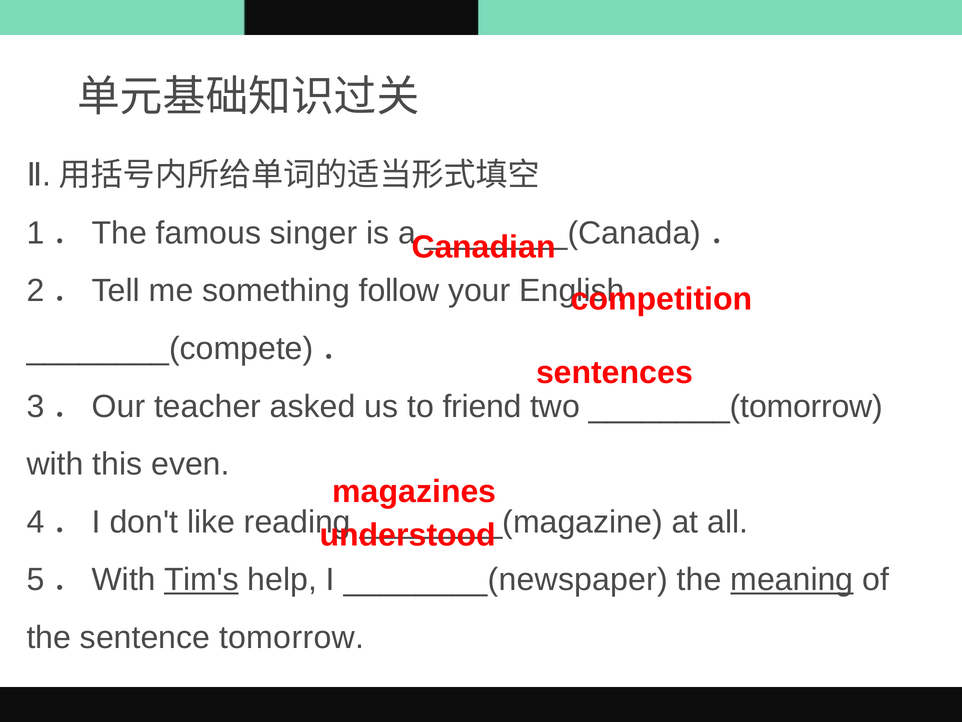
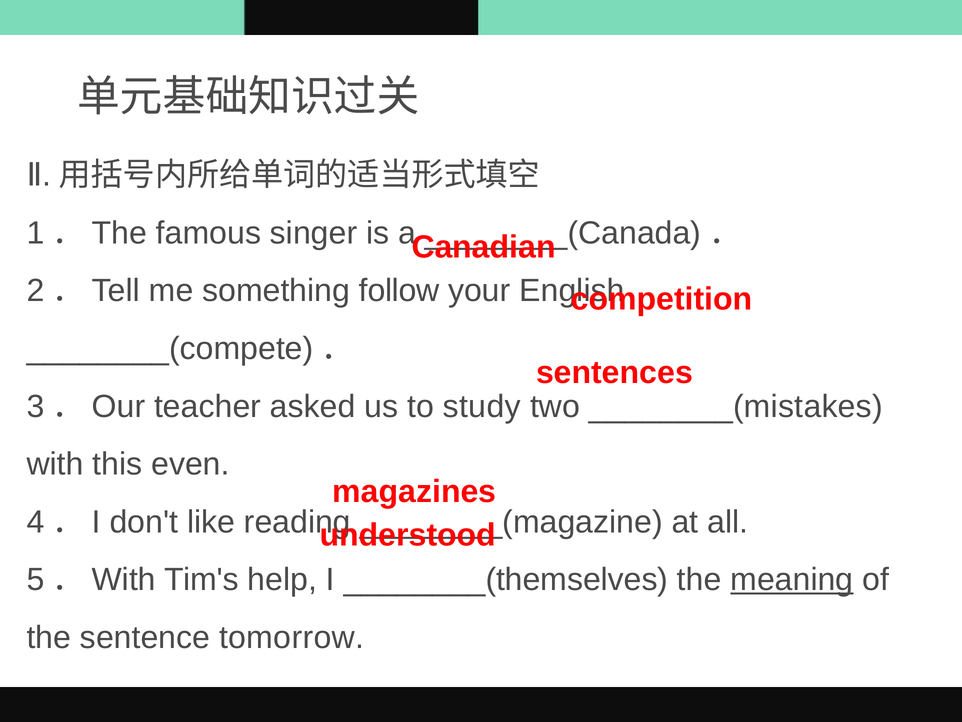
friend: friend -> study
________(tomorrow: ________(tomorrow -> ________(mistakes
Tim's underline: present -> none
________(newspaper: ________(newspaper -> ________(themselves
